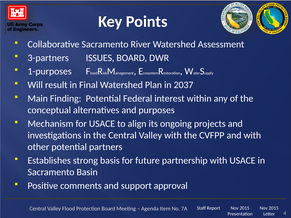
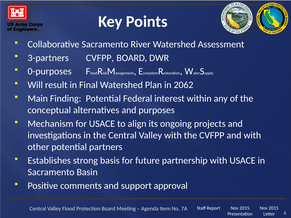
3-partners ISSUES: ISSUES -> CVFPP
1-purposes: 1-purposes -> 0-purposes
2037: 2037 -> 2062
